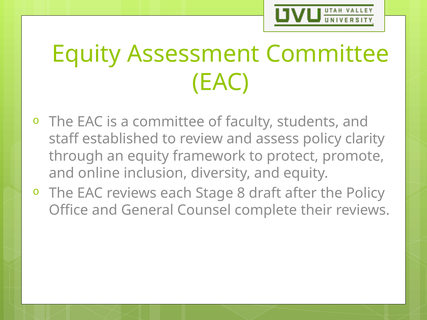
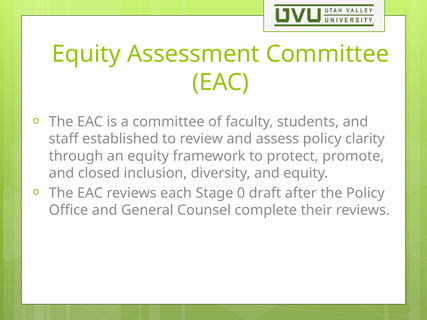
online: online -> closed
8: 8 -> 0
